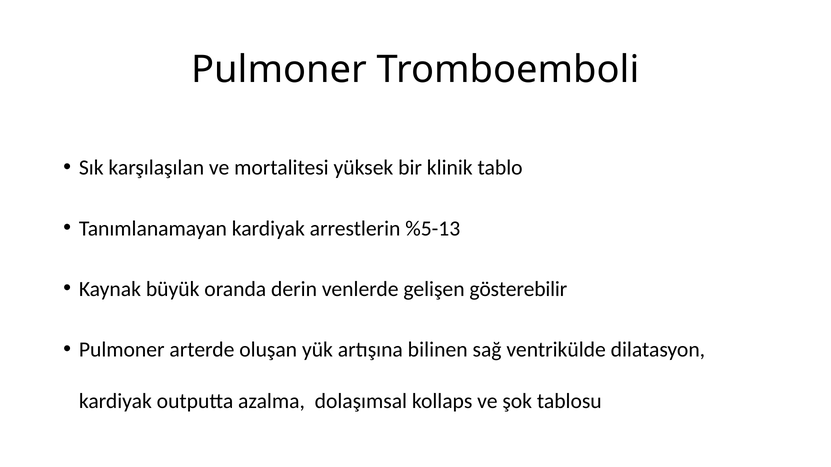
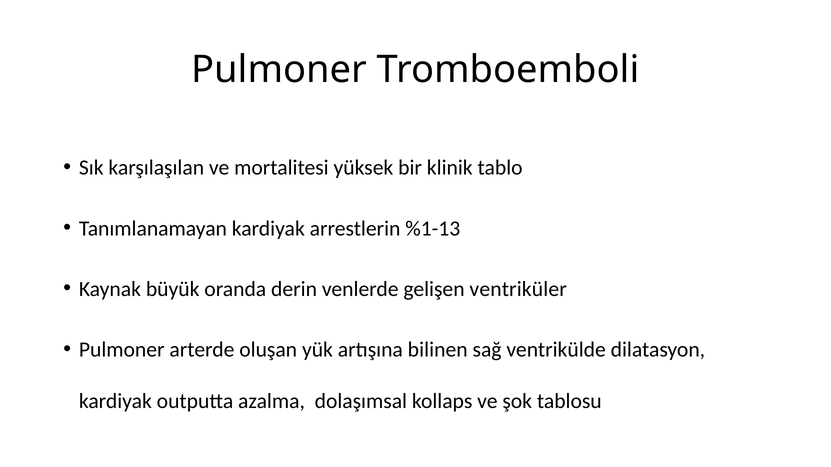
%5-13: %5-13 -> %1-13
gösterebilir: gösterebilir -> ventriküler
